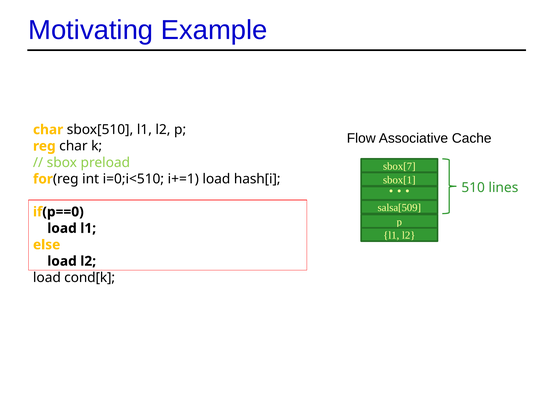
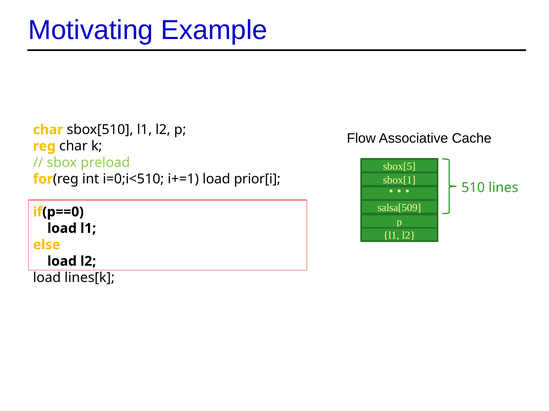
sbox[7: sbox[7 -> sbox[5
hash[i: hash[i -> prior[i
cond[k: cond[k -> lines[k
